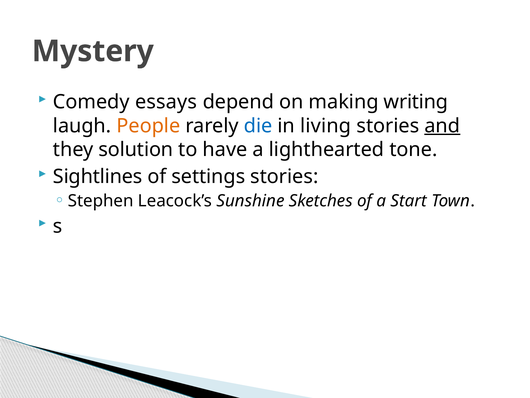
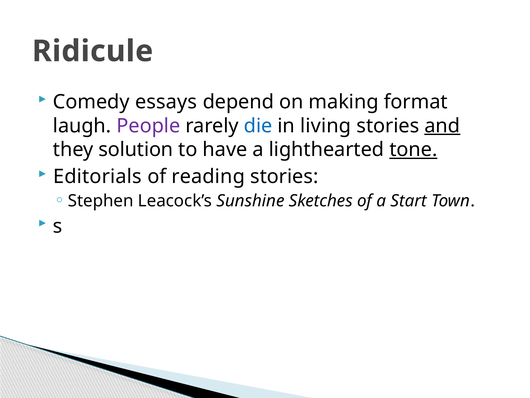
Mystery: Mystery -> Ridicule
writing: writing -> format
People colour: orange -> purple
tone underline: none -> present
Sightlines: Sightlines -> Editorials
settings: settings -> reading
